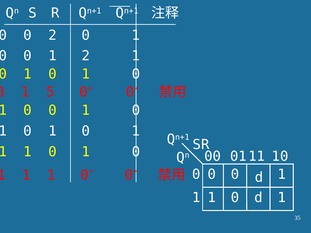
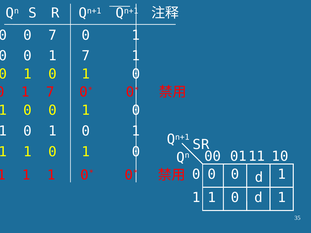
0 2: 2 -> 7
2 at (86, 56): 2 -> 7
5 at (50, 92): 5 -> 7
